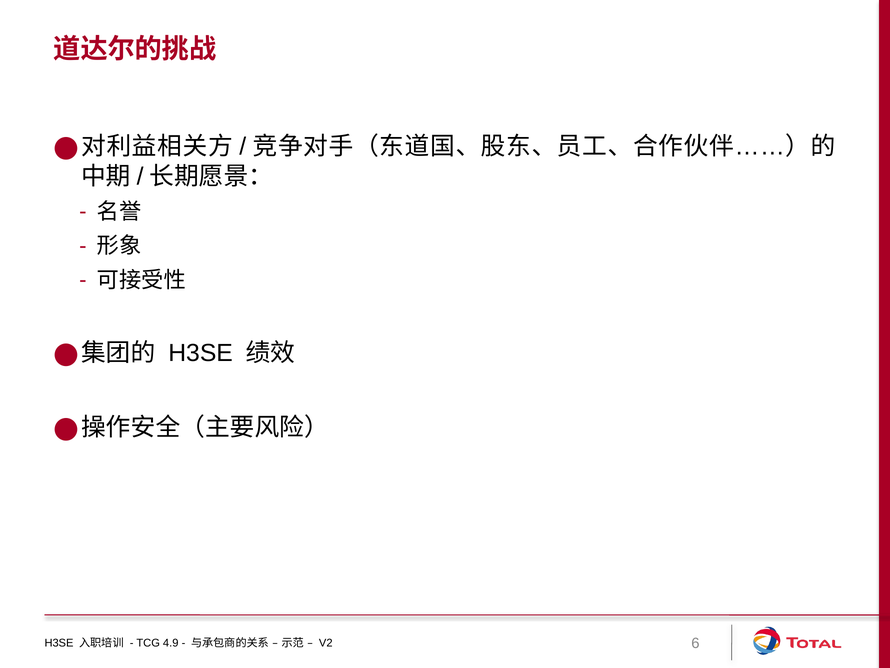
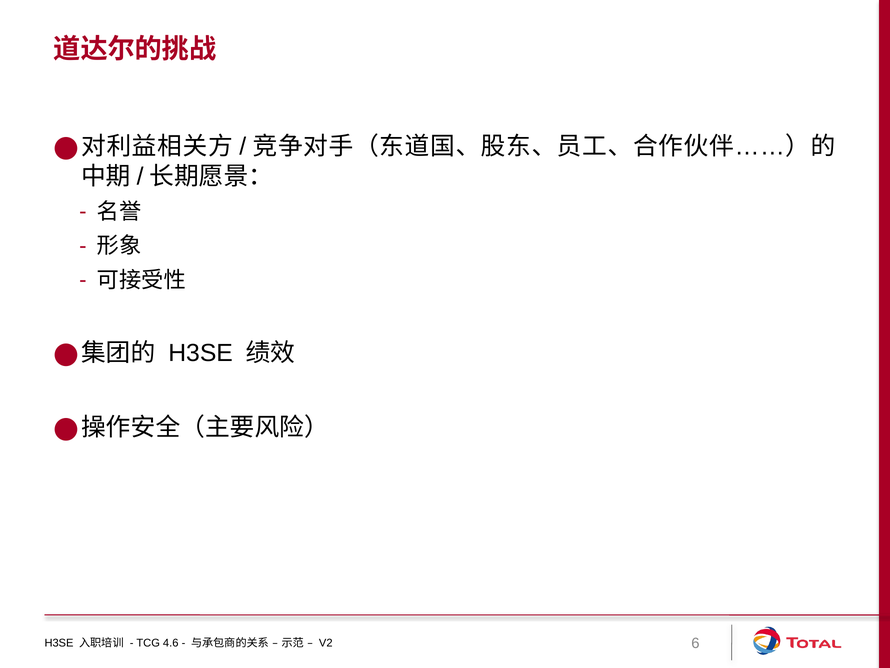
4.9: 4.9 -> 4.6
